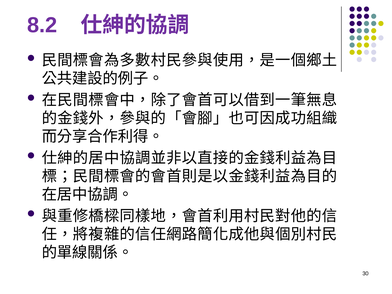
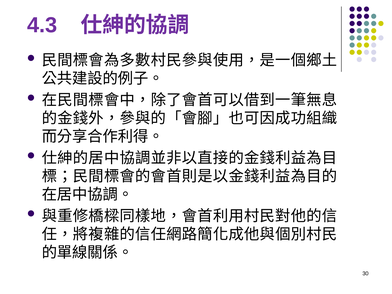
8.2: 8.2 -> 4.3
